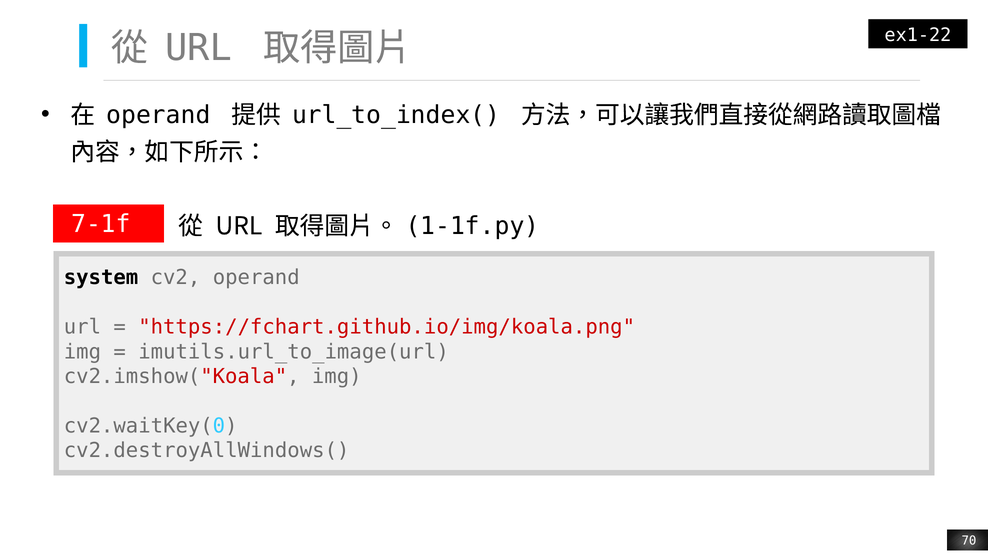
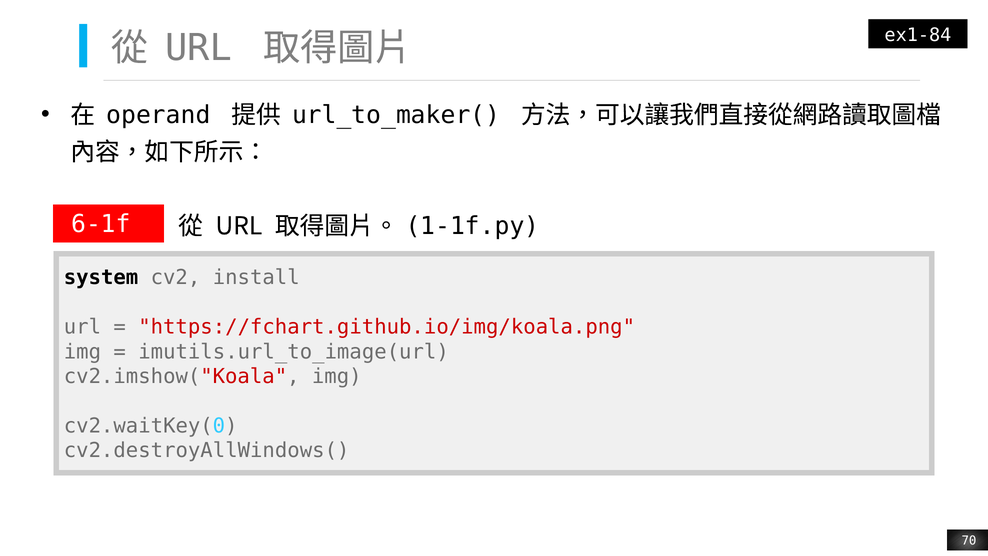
ex1-22: ex1-22 -> ex1-84
url_to_index(: url_to_index( -> url_to_maker(
7-1f: 7-1f -> 6-1f
cv2 operand: operand -> install
